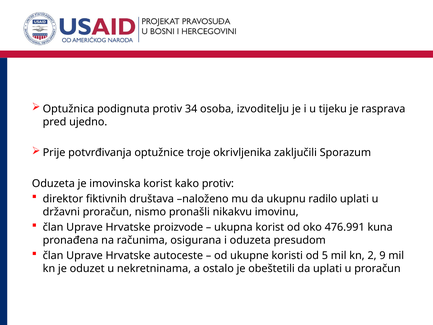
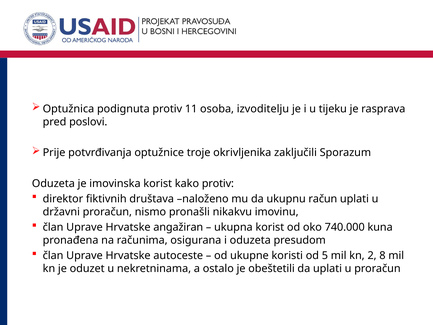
34: 34 -> 11
ujedno: ujedno -> poslovi
radilo: radilo -> račun
proizvode: proizvode -> angažiran
476.991: 476.991 -> 740.000
9: 9 -> 8
